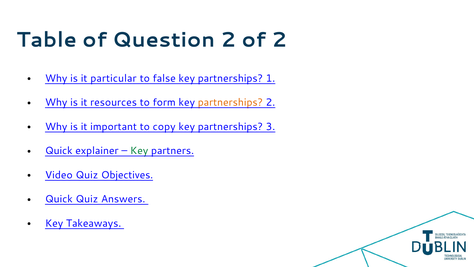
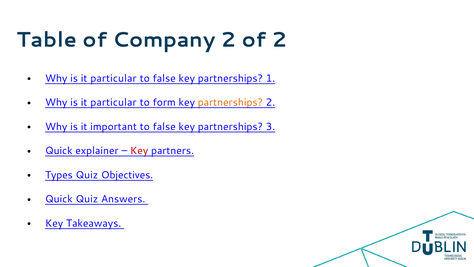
Question: Question -> Company
resources at (114, 102): resources -> particular
important to copy: copy -> false
Key at (139, 151) colour: green -> red
Video: Video -> Types
